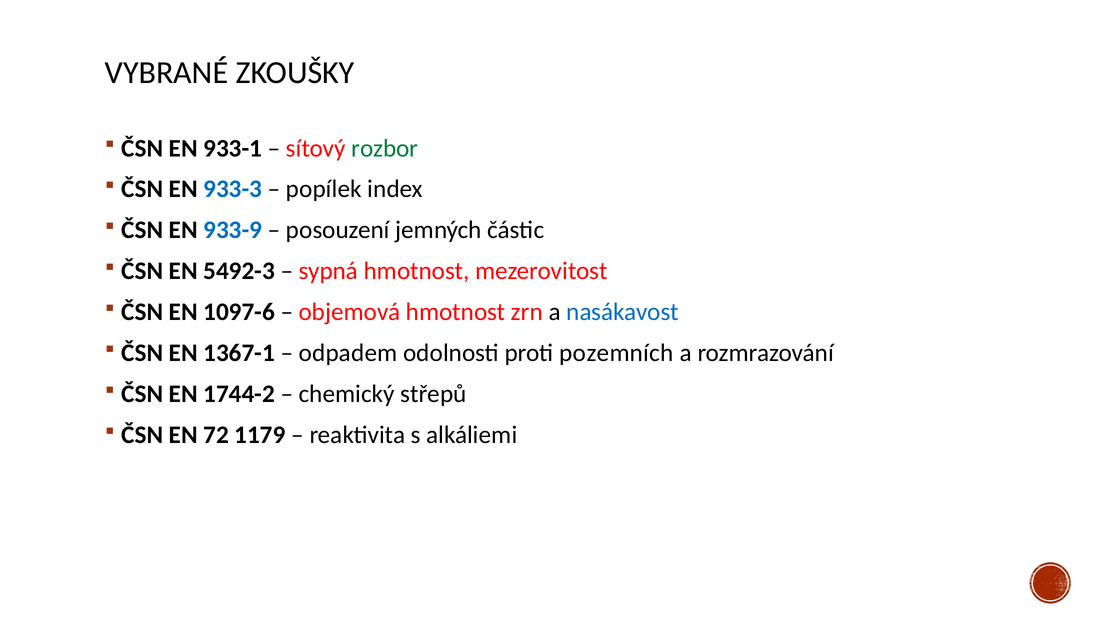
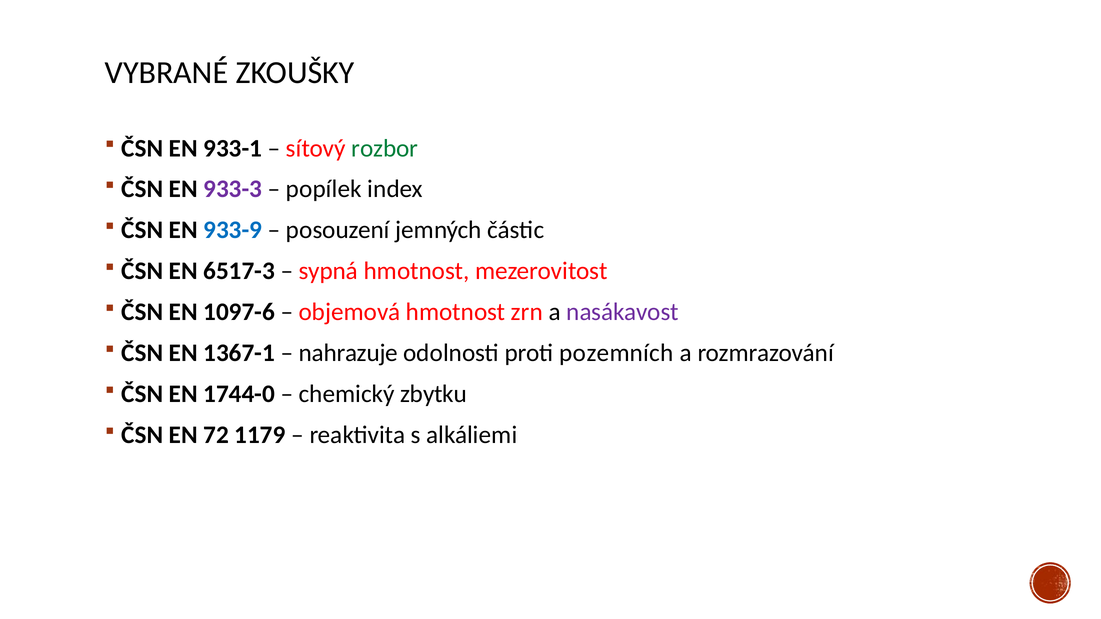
933-3 colour: blue -> purple
5492-3: 5492-3 -> 6517-3
nasákavost colour: blue -> purple
odpadem: odpadem -> nahrazuje
1744-2: 1744-2 -> 1744-0
střepů: střepů -> zbytku
